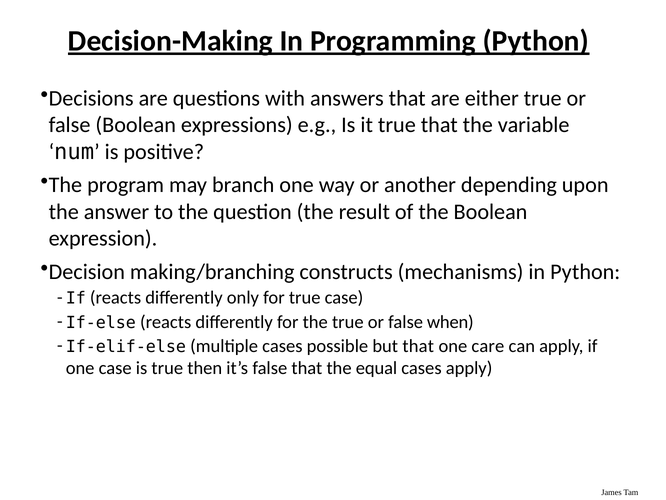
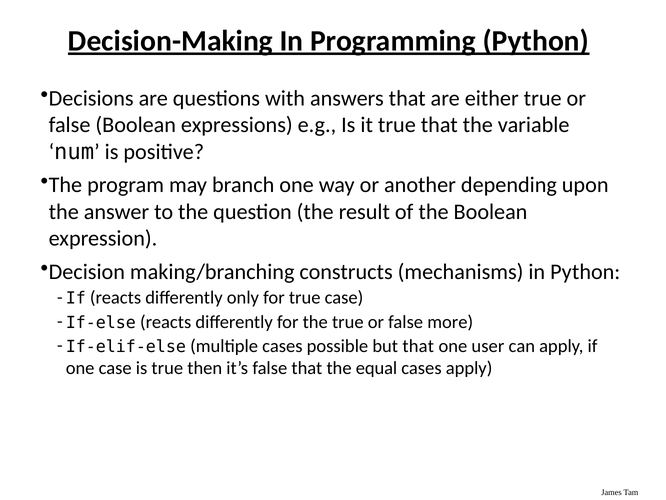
when: when -> more
care: care -> user
